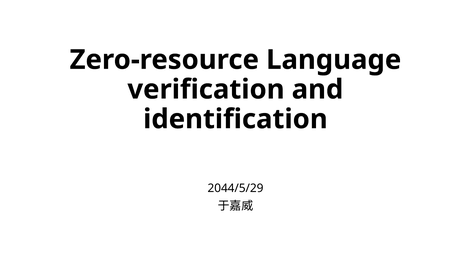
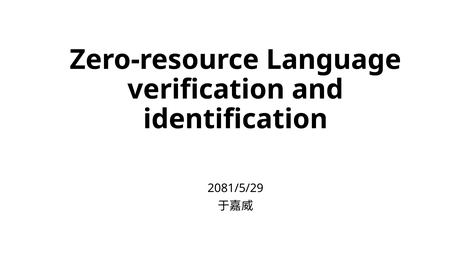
2044/5/29: 2044/5/29 -> 2081/5/29
